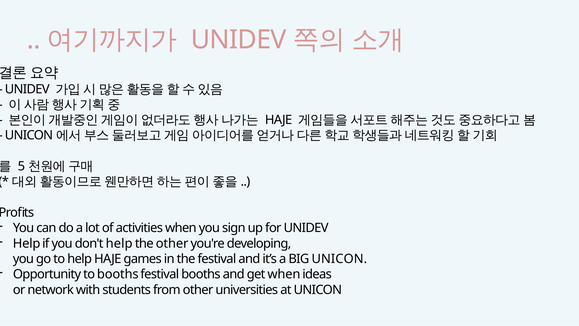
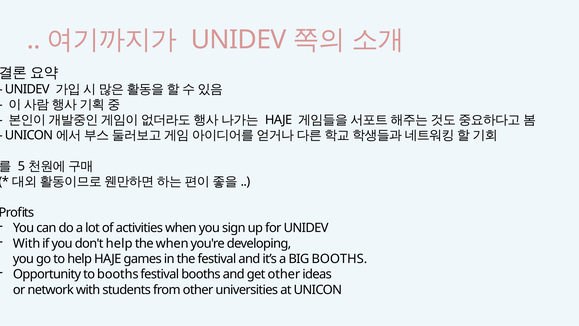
Help at (27, 244): Help -> With
the other: other -> when
BIG UNICON: UNICON -> BOOTHS
get when: when -> other
